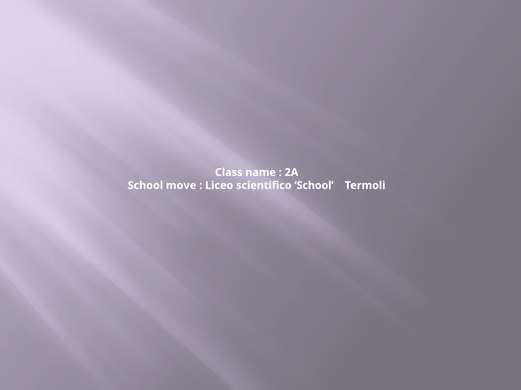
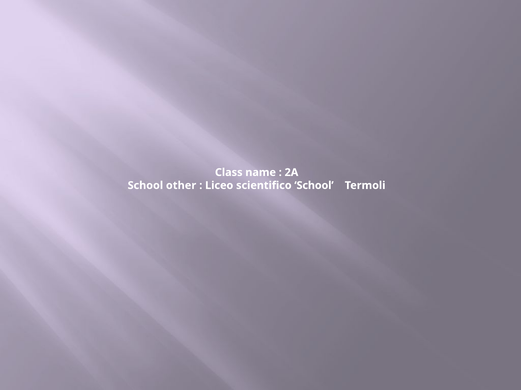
move: move -> other
